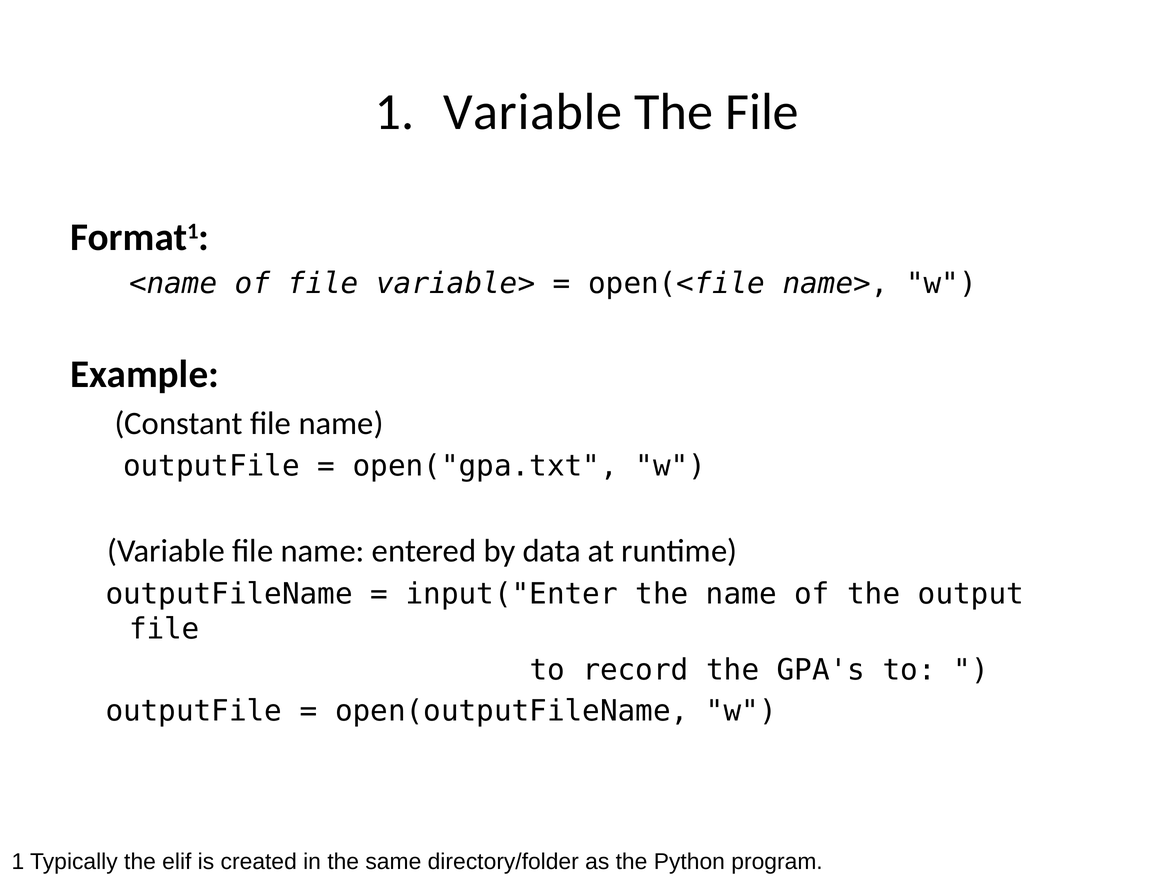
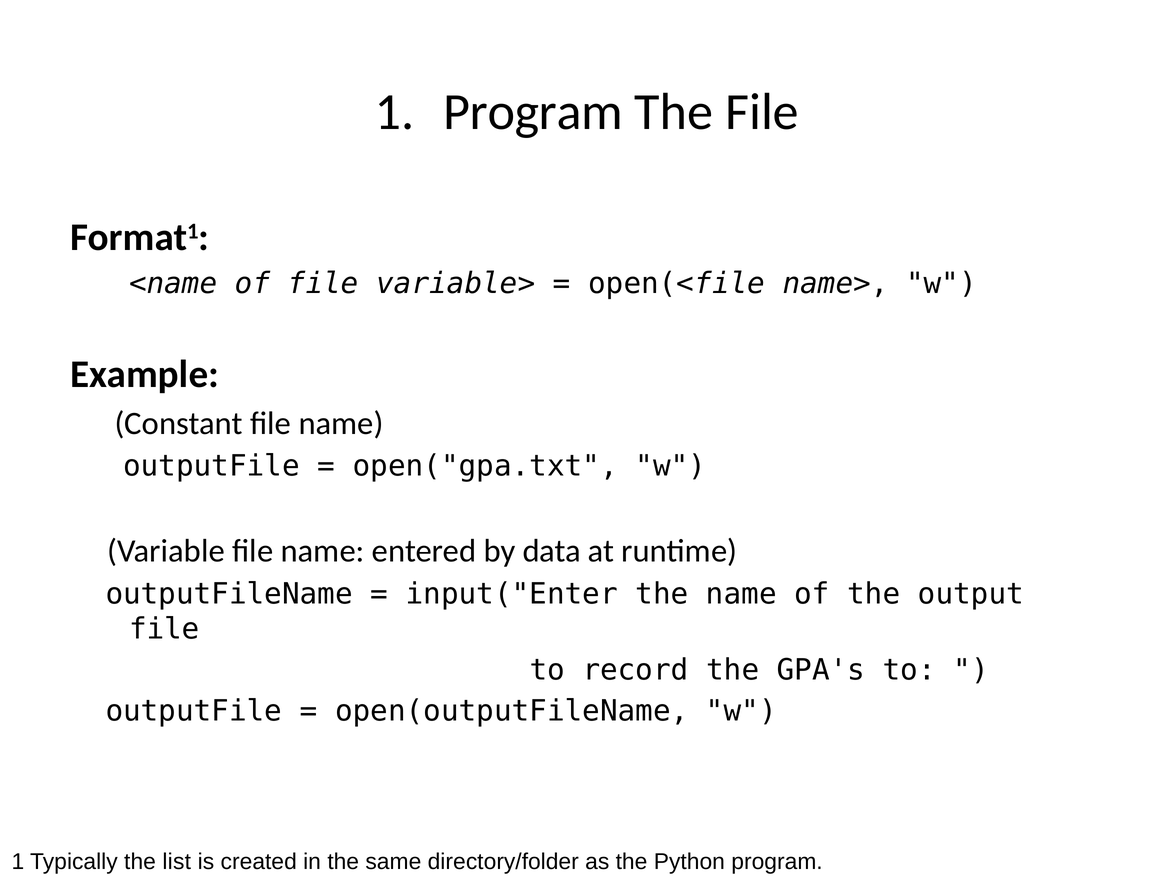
1 Variable: Variable -> Program
elif: elif -> list
